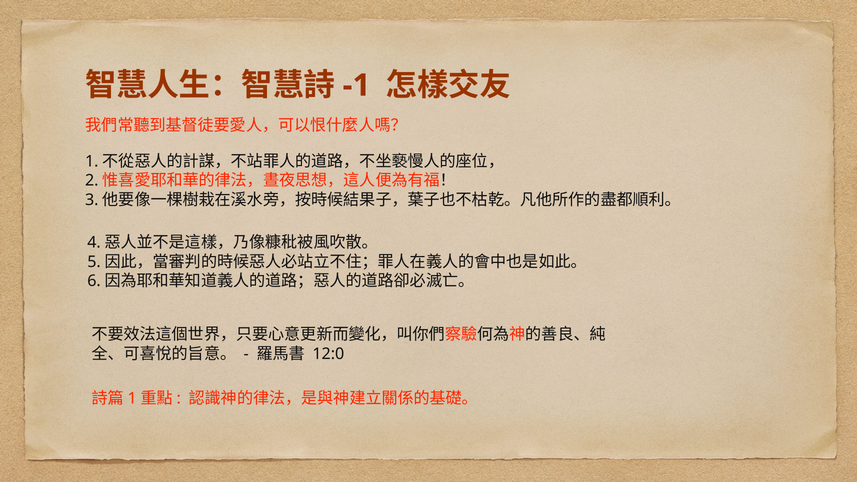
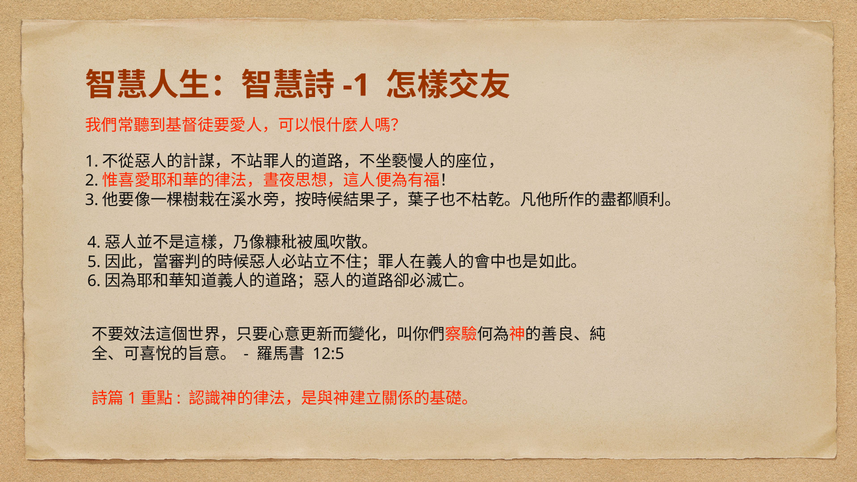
12:0: 12:0 -> 12:5
